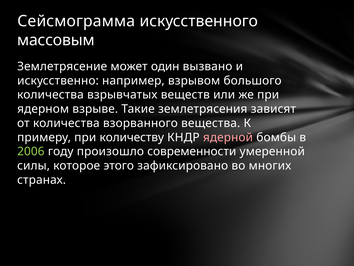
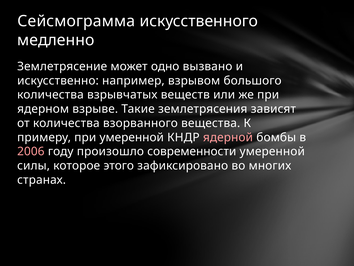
массовым: массовым -> медленно
один: один -> одно
при количеству: количеству -> умеренной
2006 colour: light green -> pink
